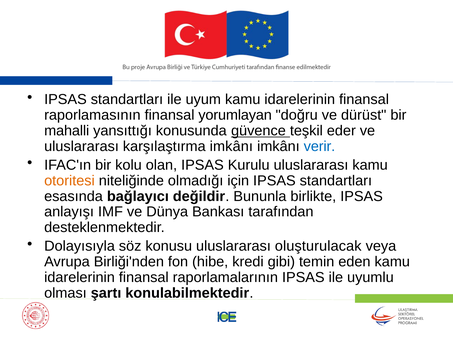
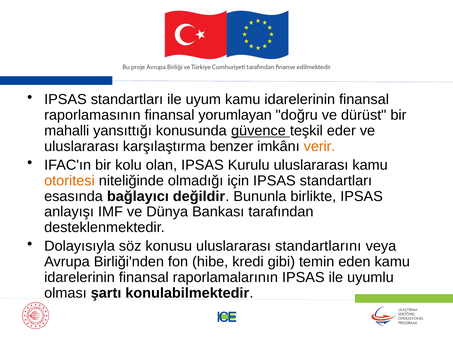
karşılaştırma imkânı: imkânı -> benzer
verir colour: blue -> orange
oluşturulacak: oluşturulacak -> standartlarını
